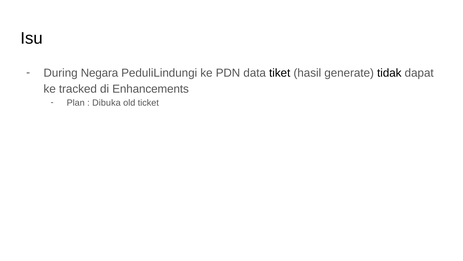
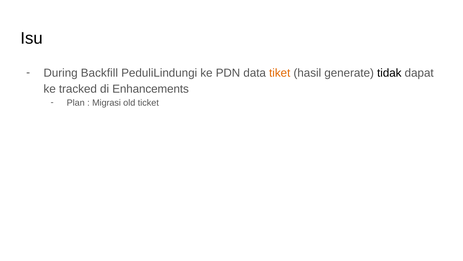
Negara: Negara -> Backfill
tiket colour: black -> orange
Dibuka: Dibuka -> Migrasi
